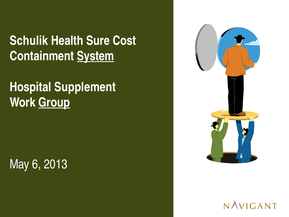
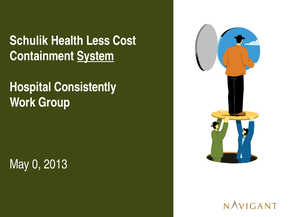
Sure: Sure -> Less
Supplement: Supplement -> Consistently
Group underline: present -> none
6: 6 -> 0
